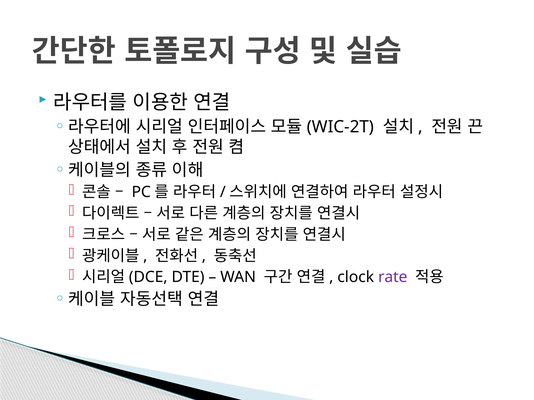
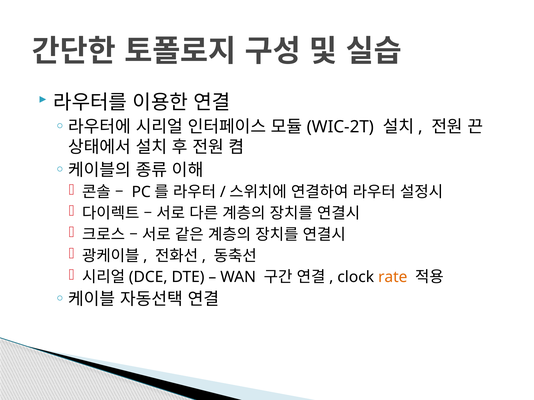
rate colour: purple -> orange
